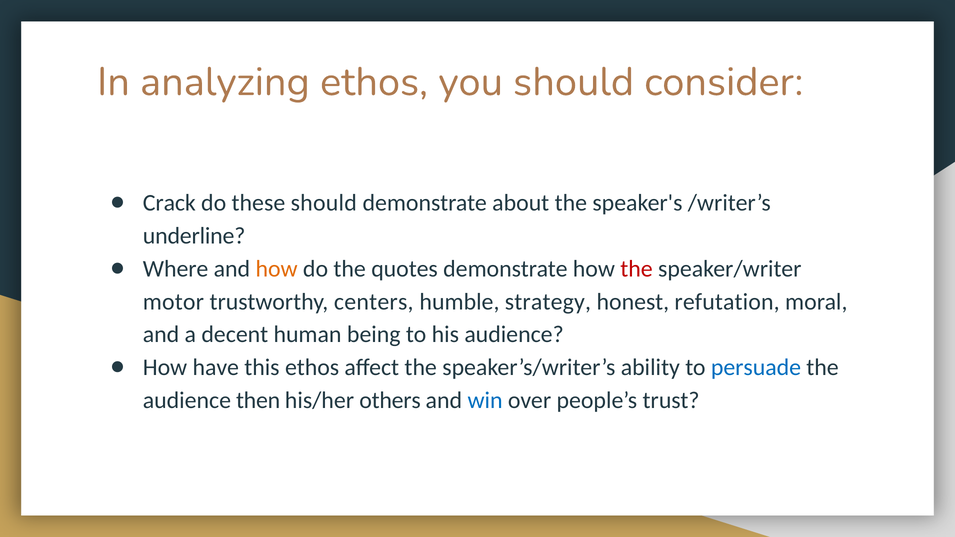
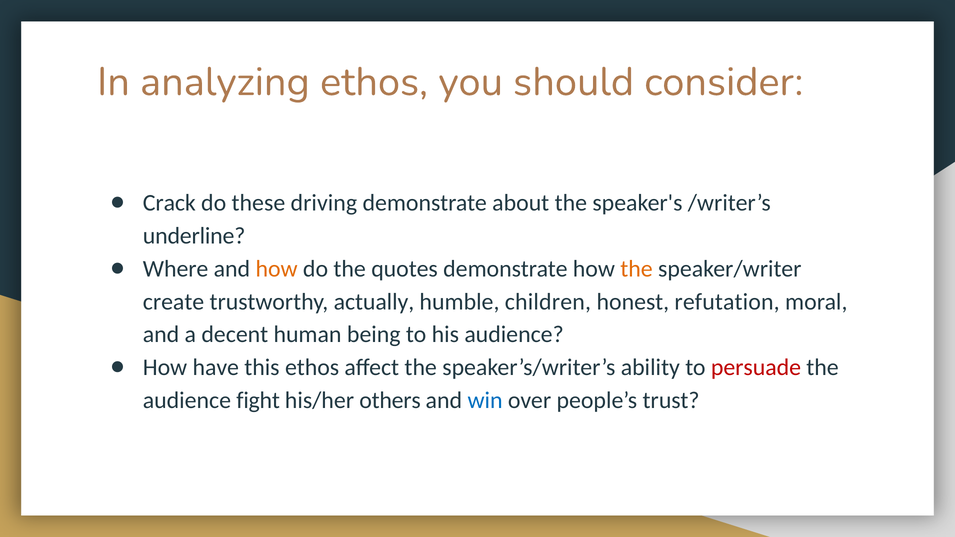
these should: should -> driving
the at (637, 269) colour: red -> orange
motor: motor -> create
centers: centers -> actually
strategy: strategy -> children
persuade colour: blue -> red
then: then -> fight
